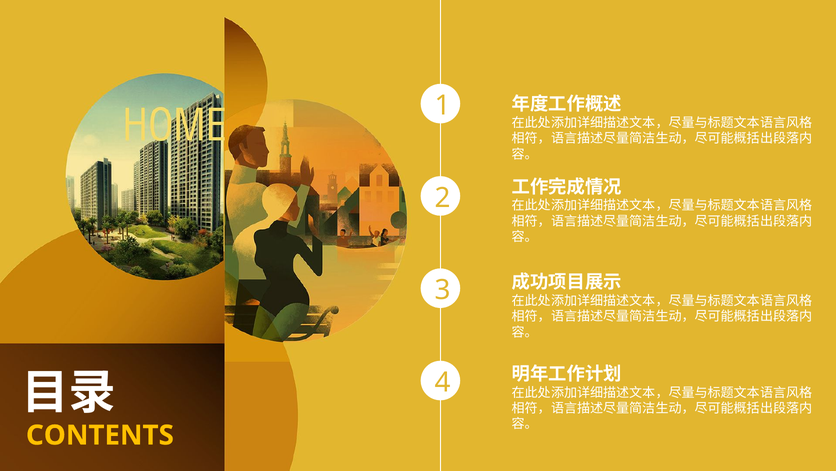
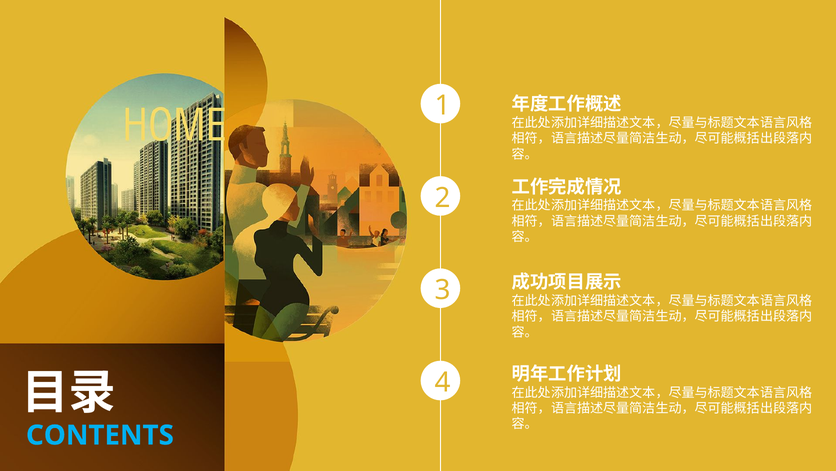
CONTENTS colour: yellow -> light blue
